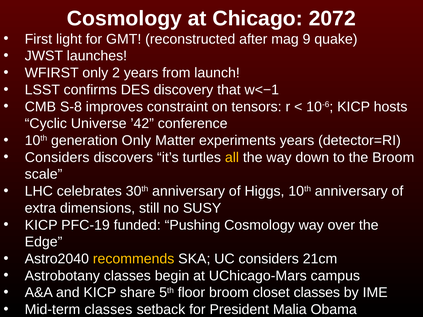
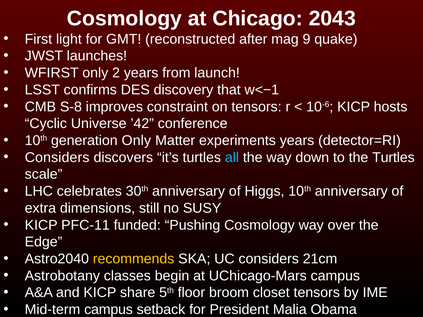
2072: 2072 -> 2043
all colour: yellow -> light blue
the Broom: Broom -> Turtles
PFC-19: PFC-19 -> PFC-11
closet classes: classes -> tensors
Mid-term classes: classes -> campus
